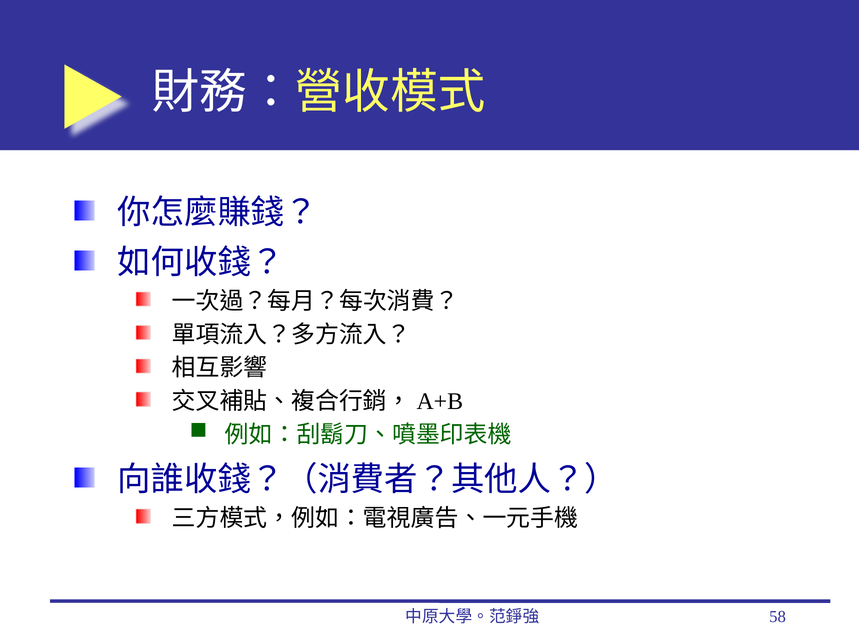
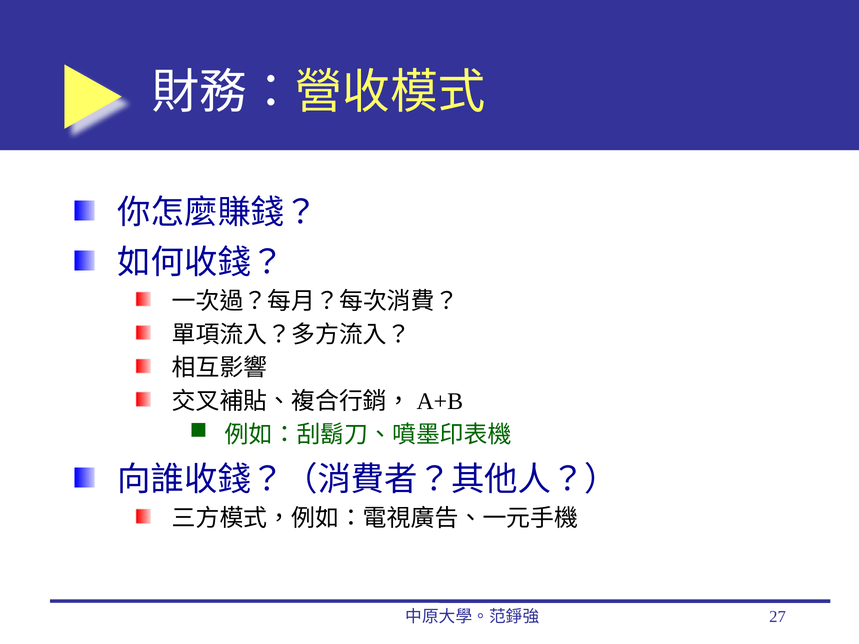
58: 58 -> 27
